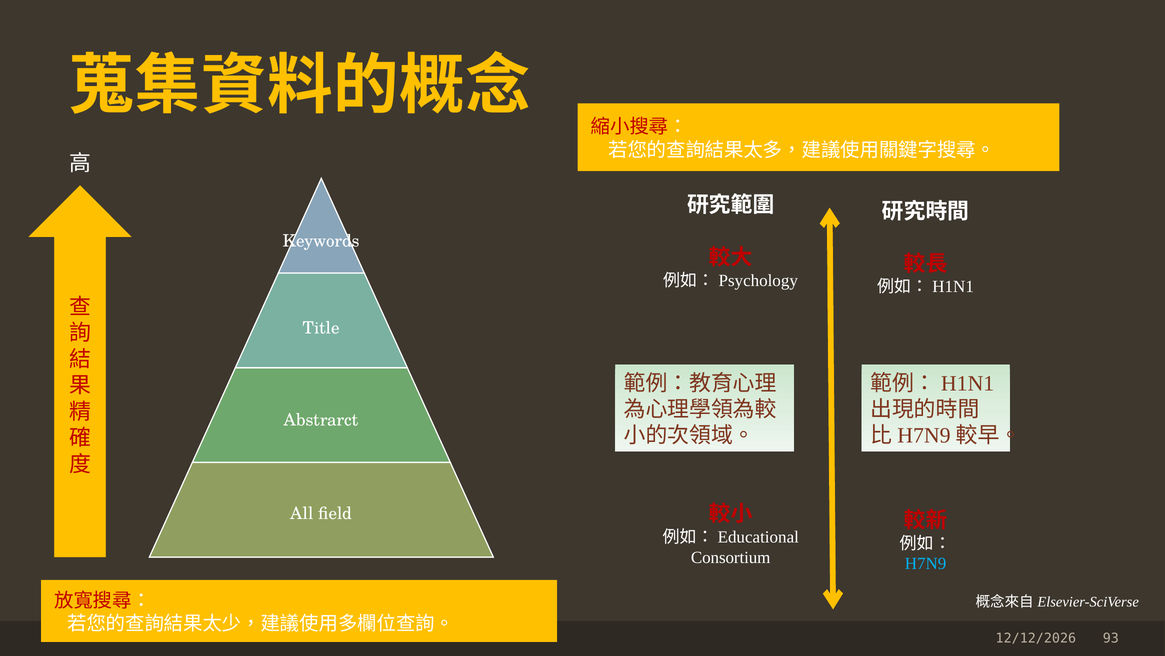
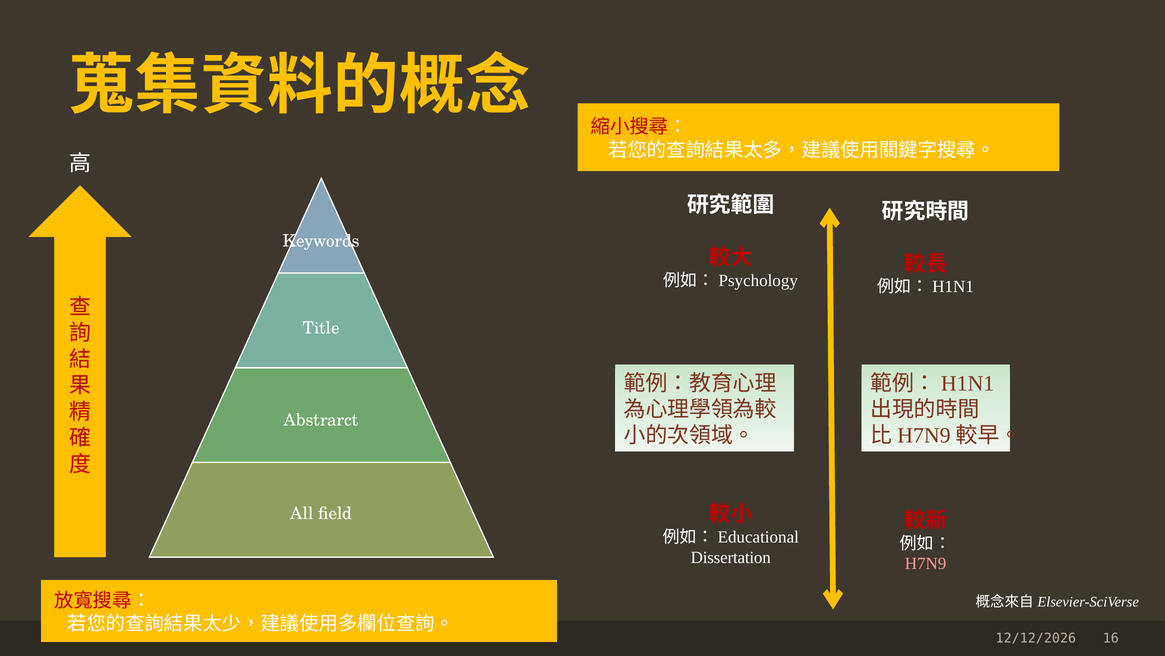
Consortium: Consortium -> Dissertation
H7N9 colour: light blue -> pink
93: 93 -> 16
